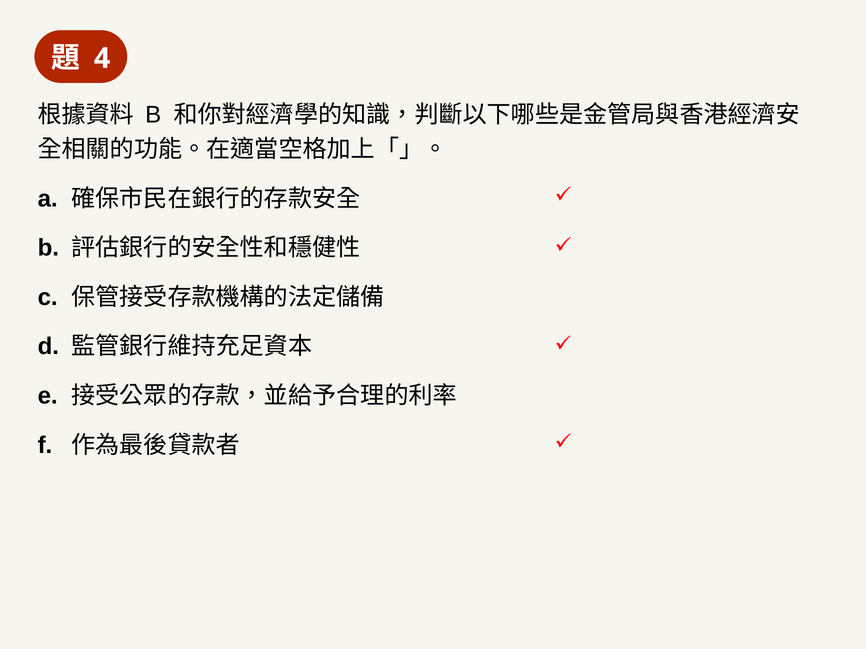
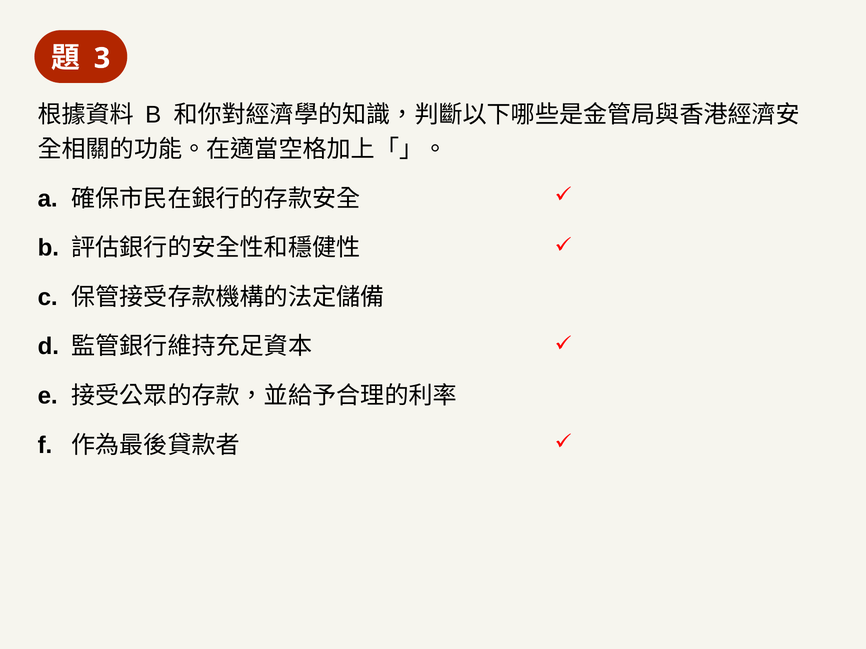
4: 4 -> 3
